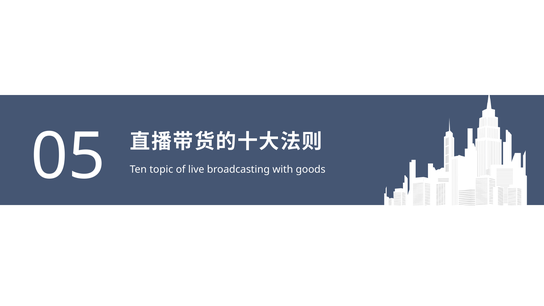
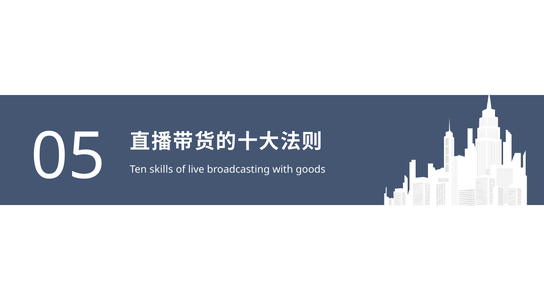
topic: topic -> skills
